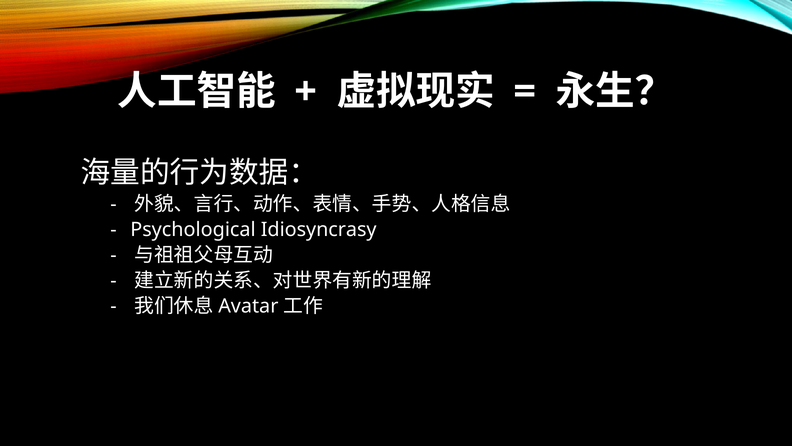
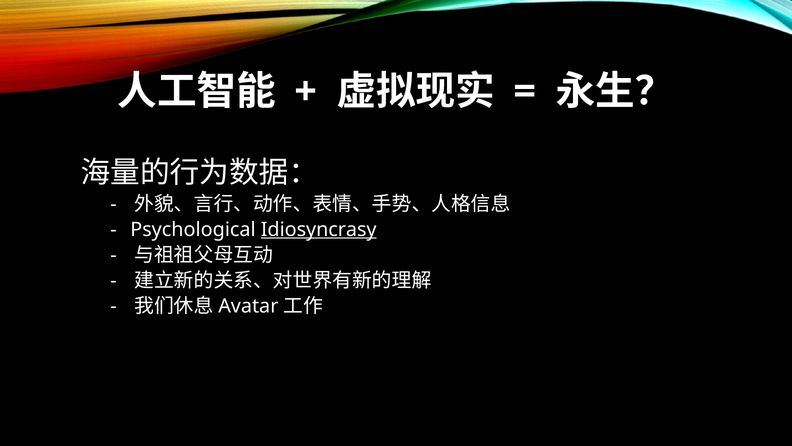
Idiosyncrasy underline: none -> present
